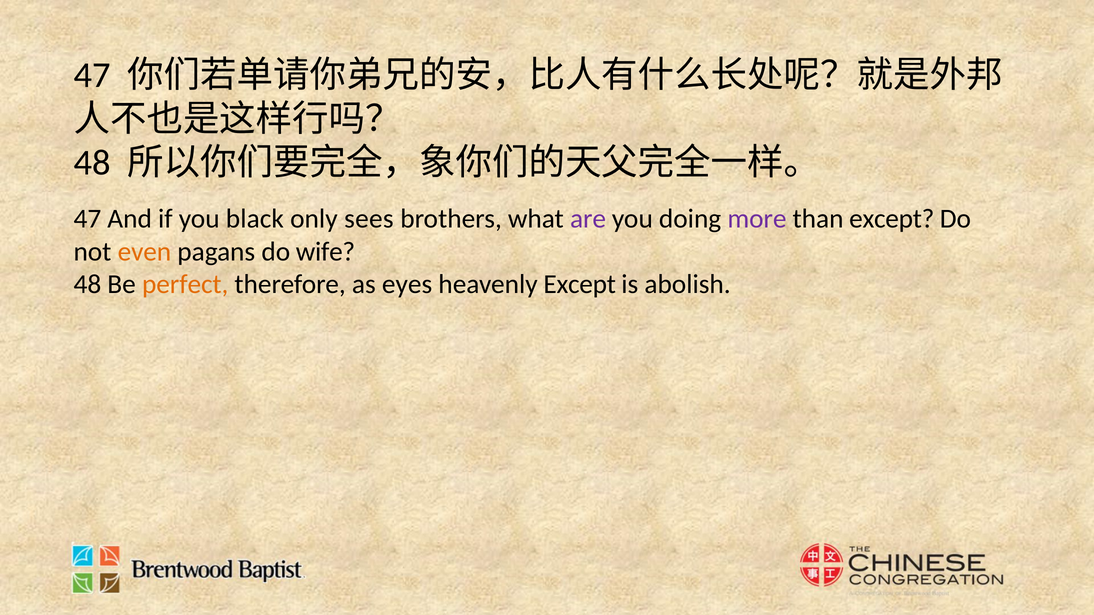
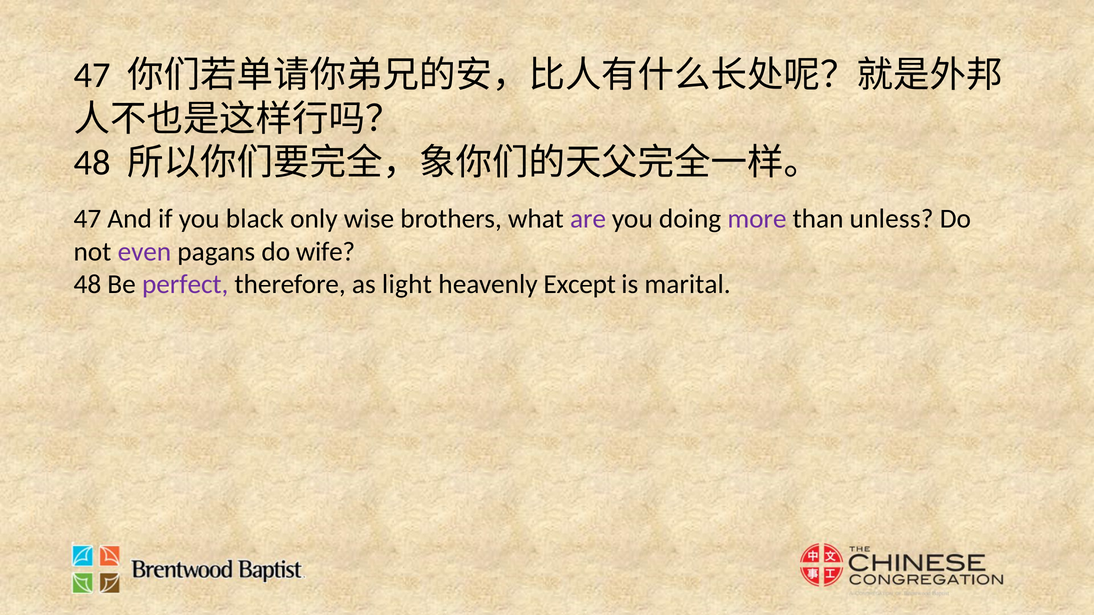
sees: sees -> wise
than except: except -> unless
even colour: orange -> purple
perfect colour: orange -> purple
eyes: eyes -> light
abolish: abolish -> marital
